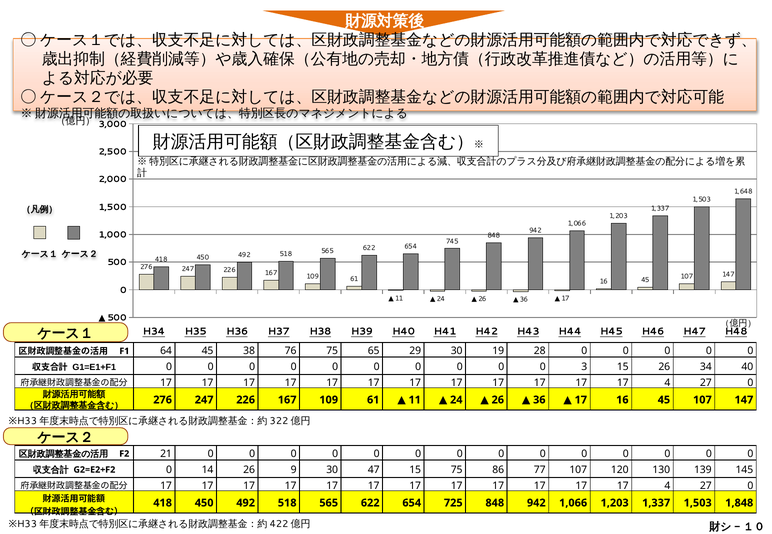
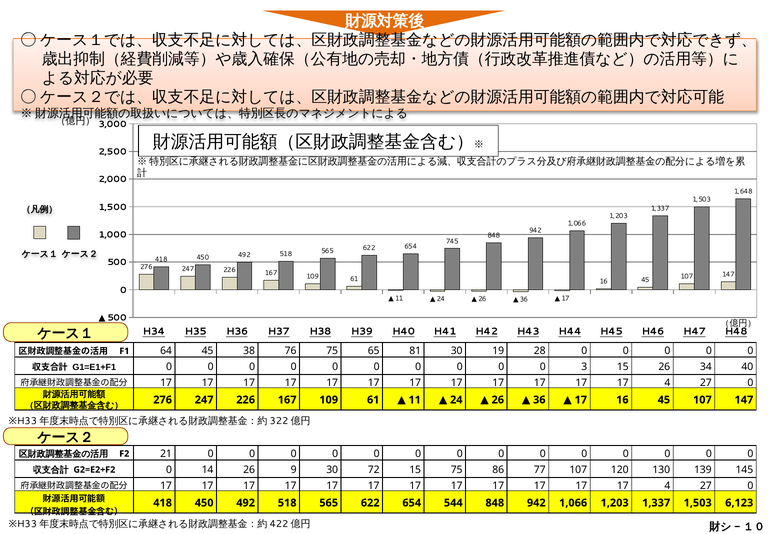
29: 29 -> 81
47: 47 -> 72
725: 725 -> 544
1,848: 1,848 -> 6,123
